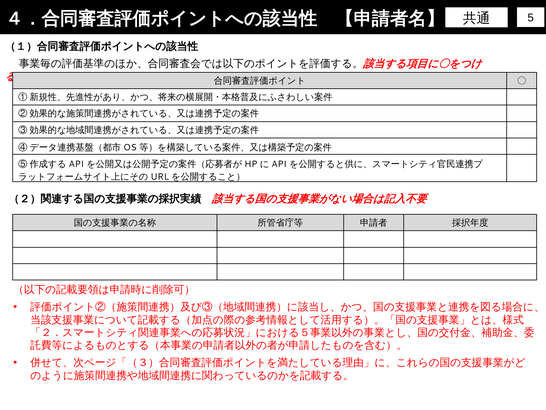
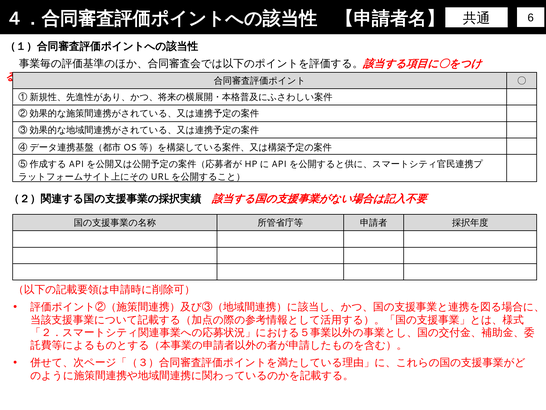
5: 5 -> 6
